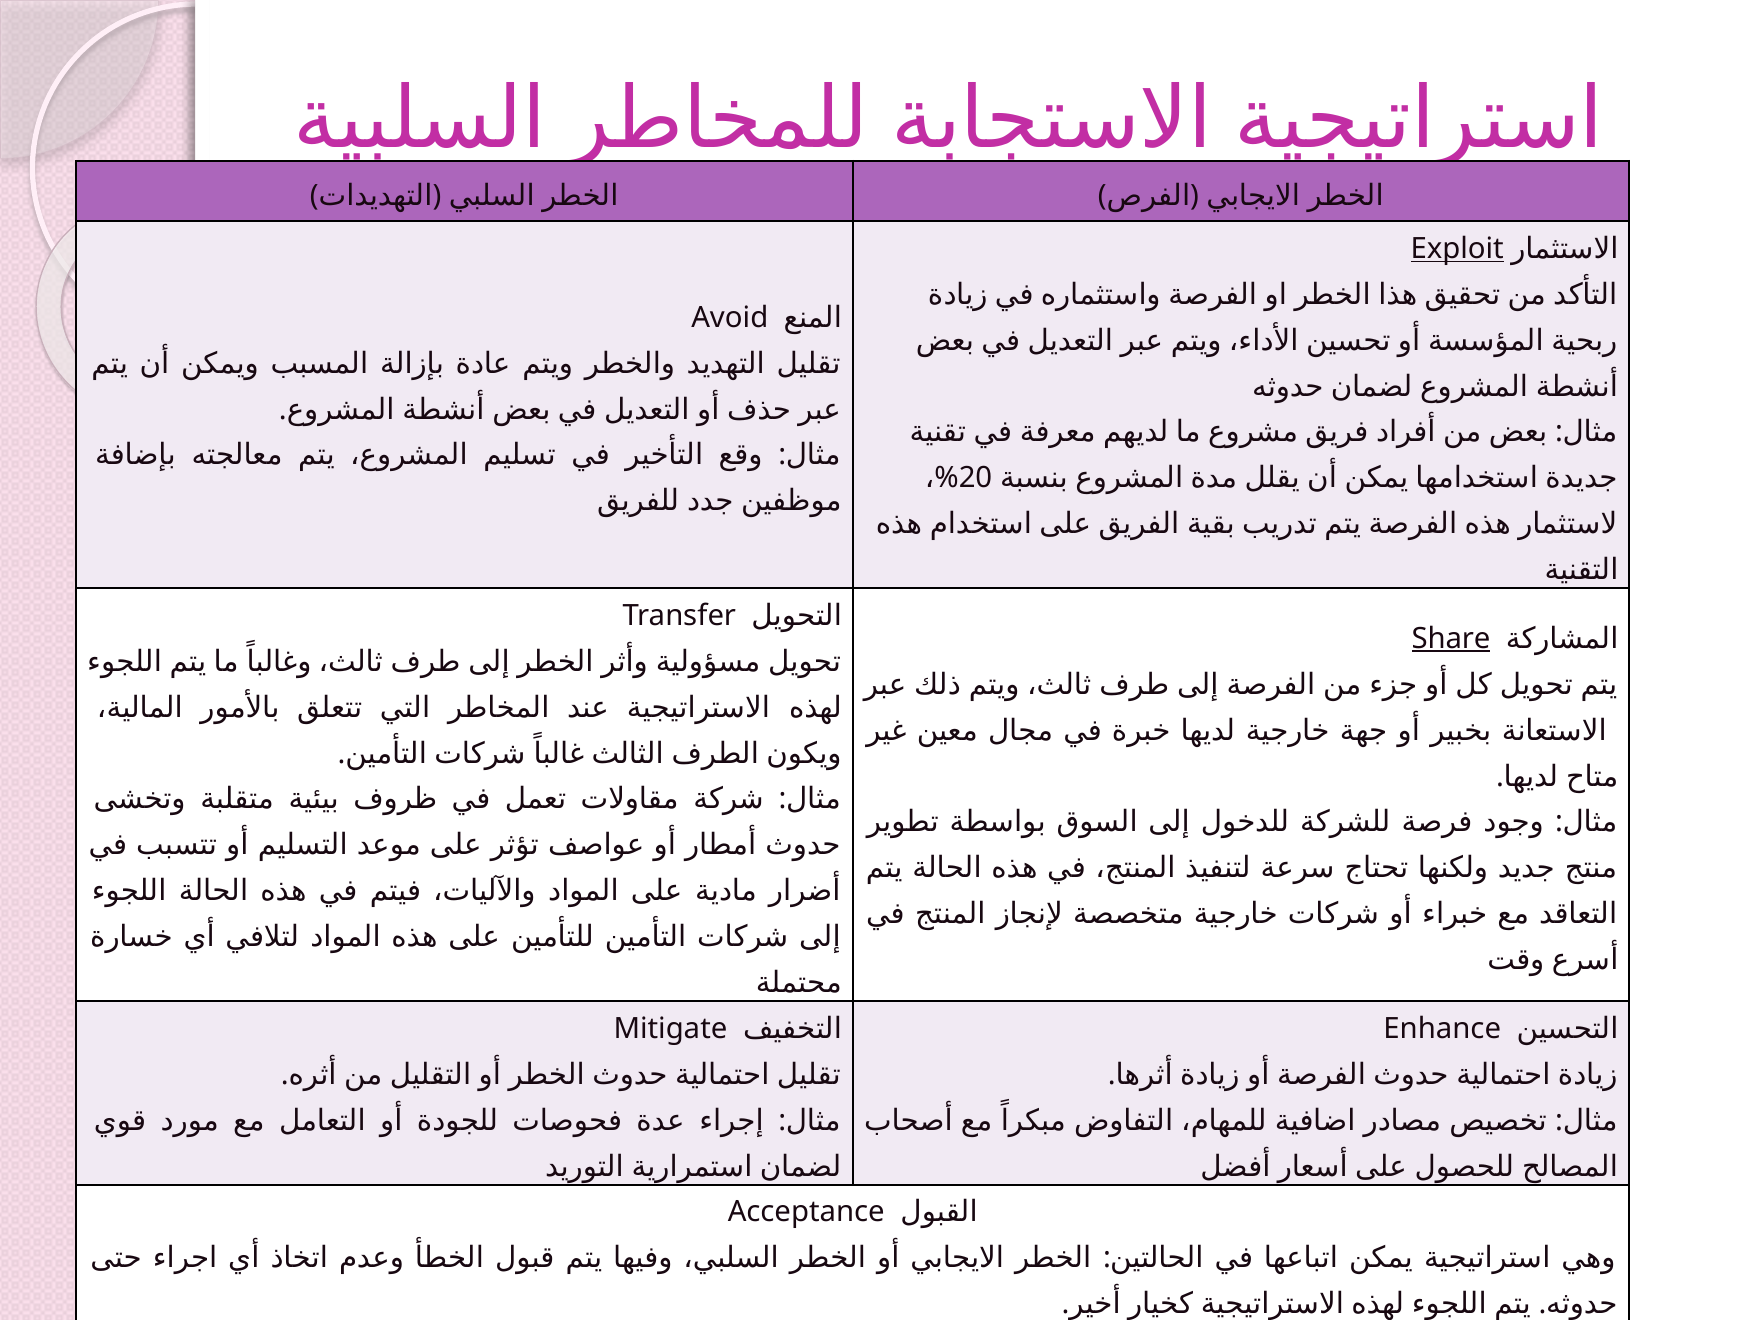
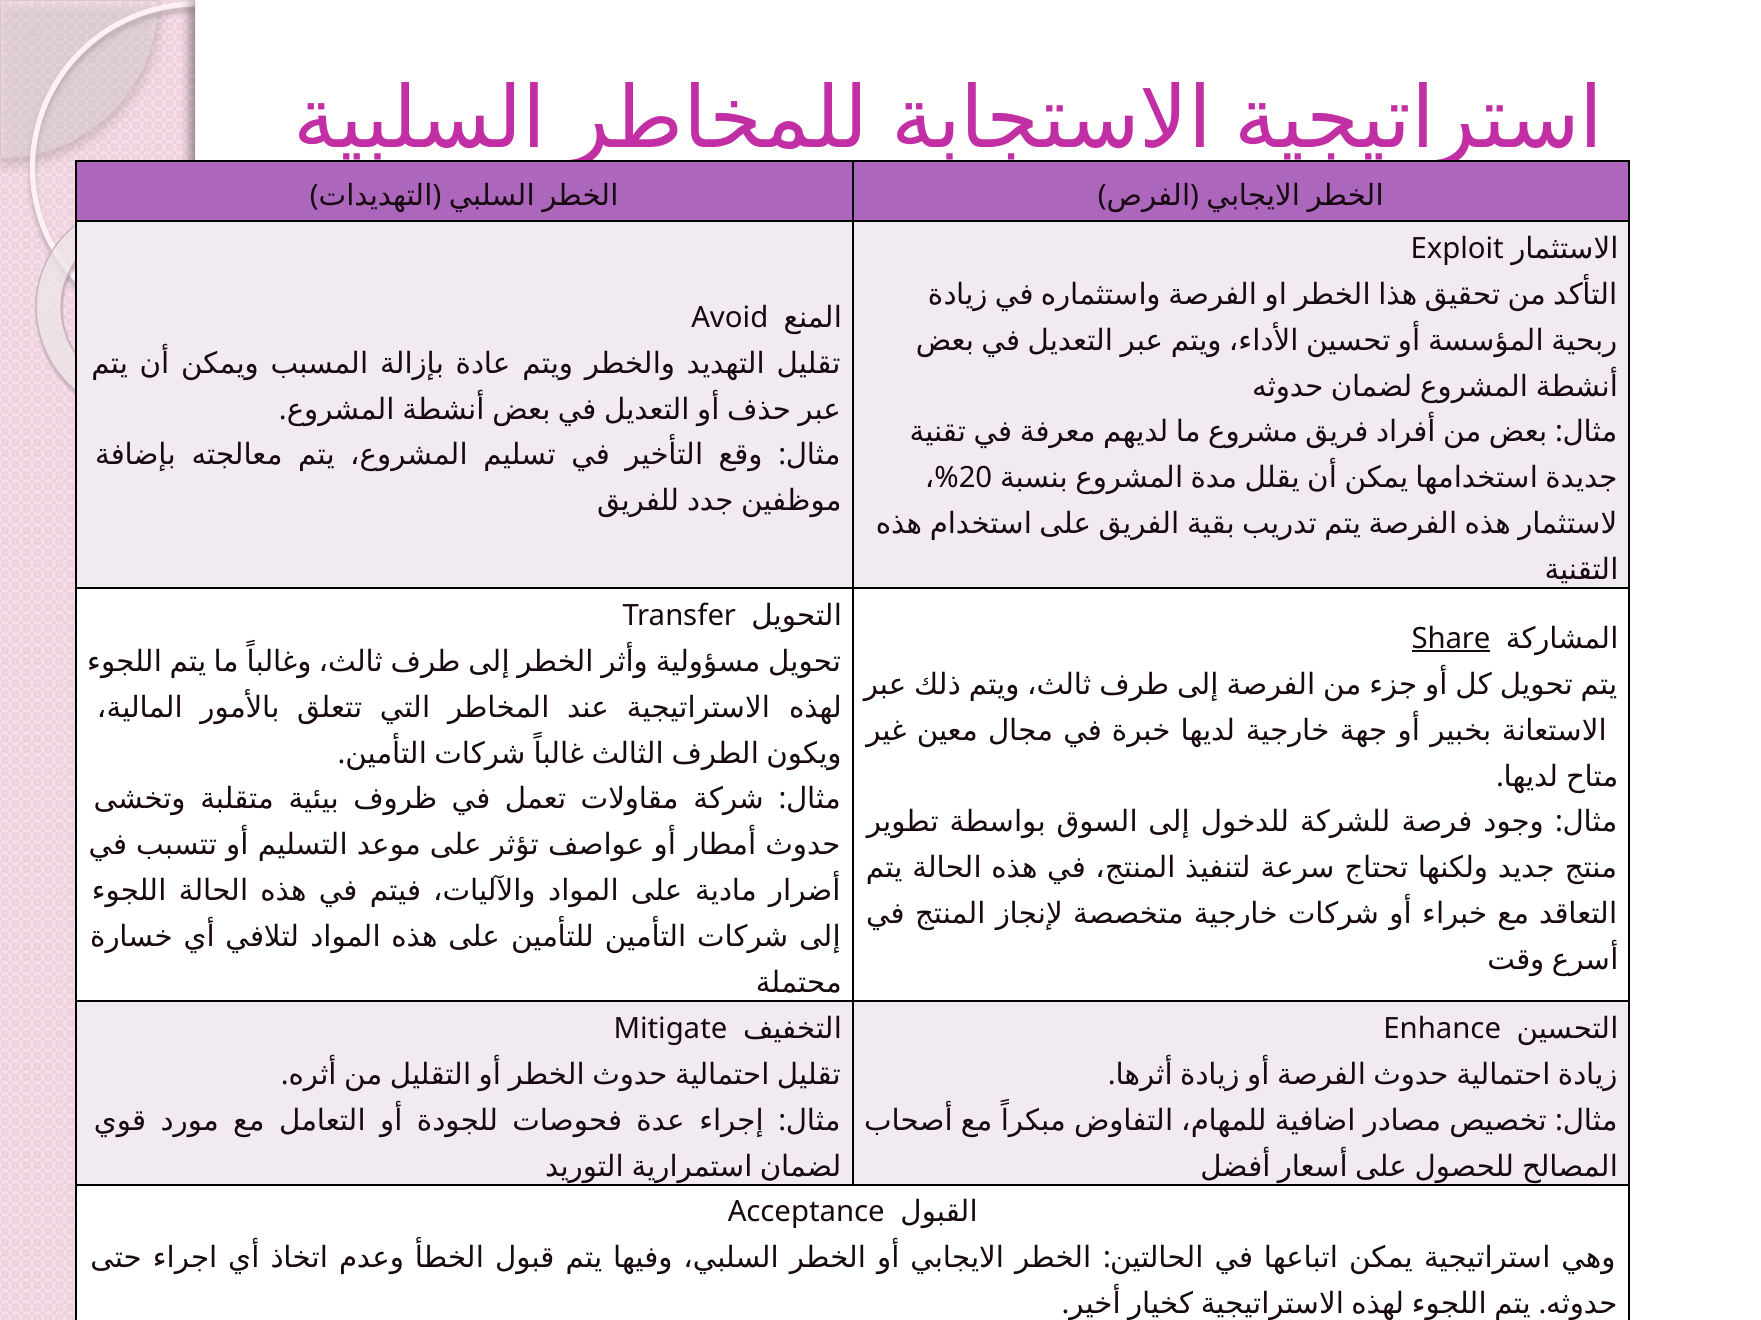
Exploit underline: present -> none
